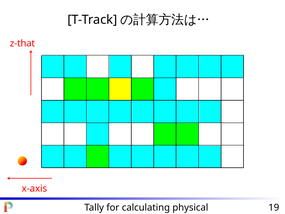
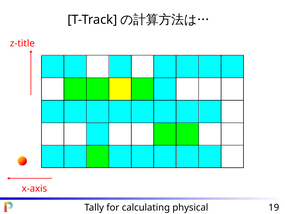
z-that: z-that -> z-title
